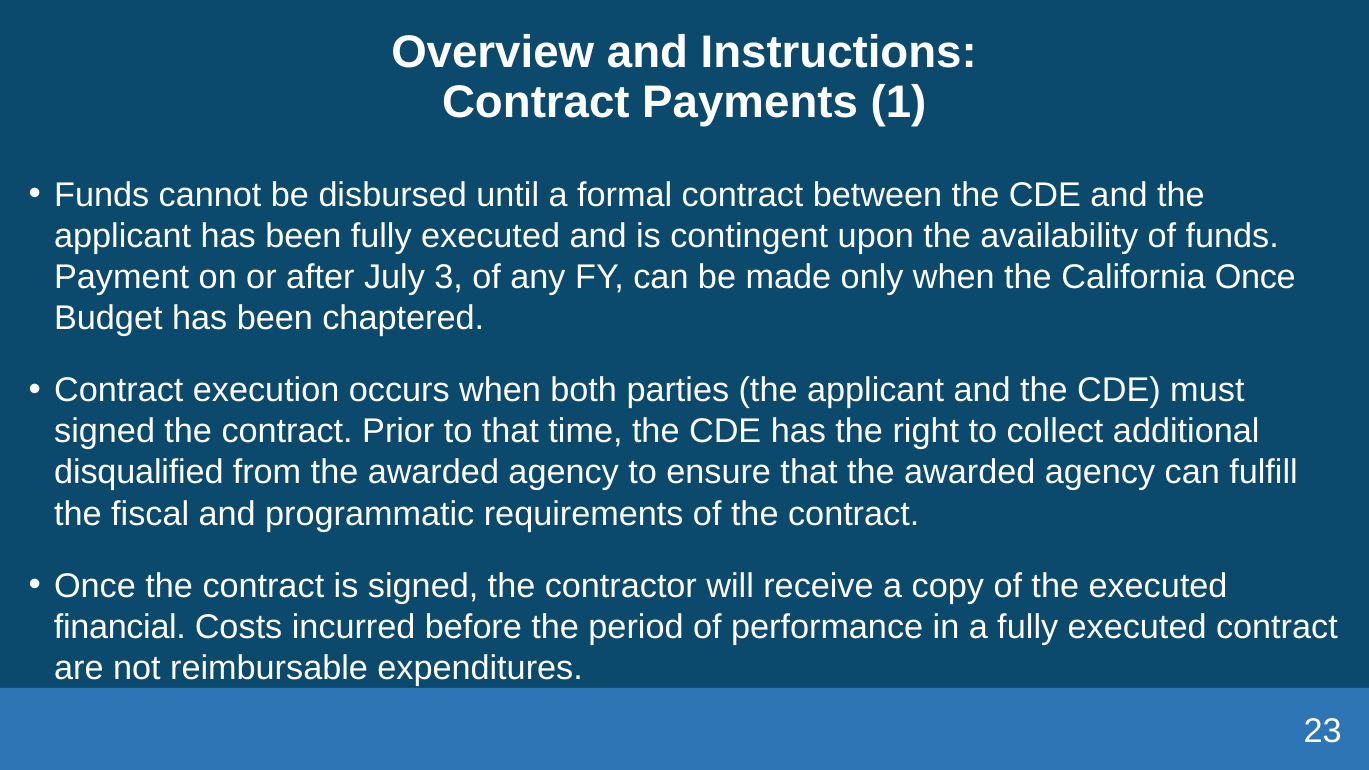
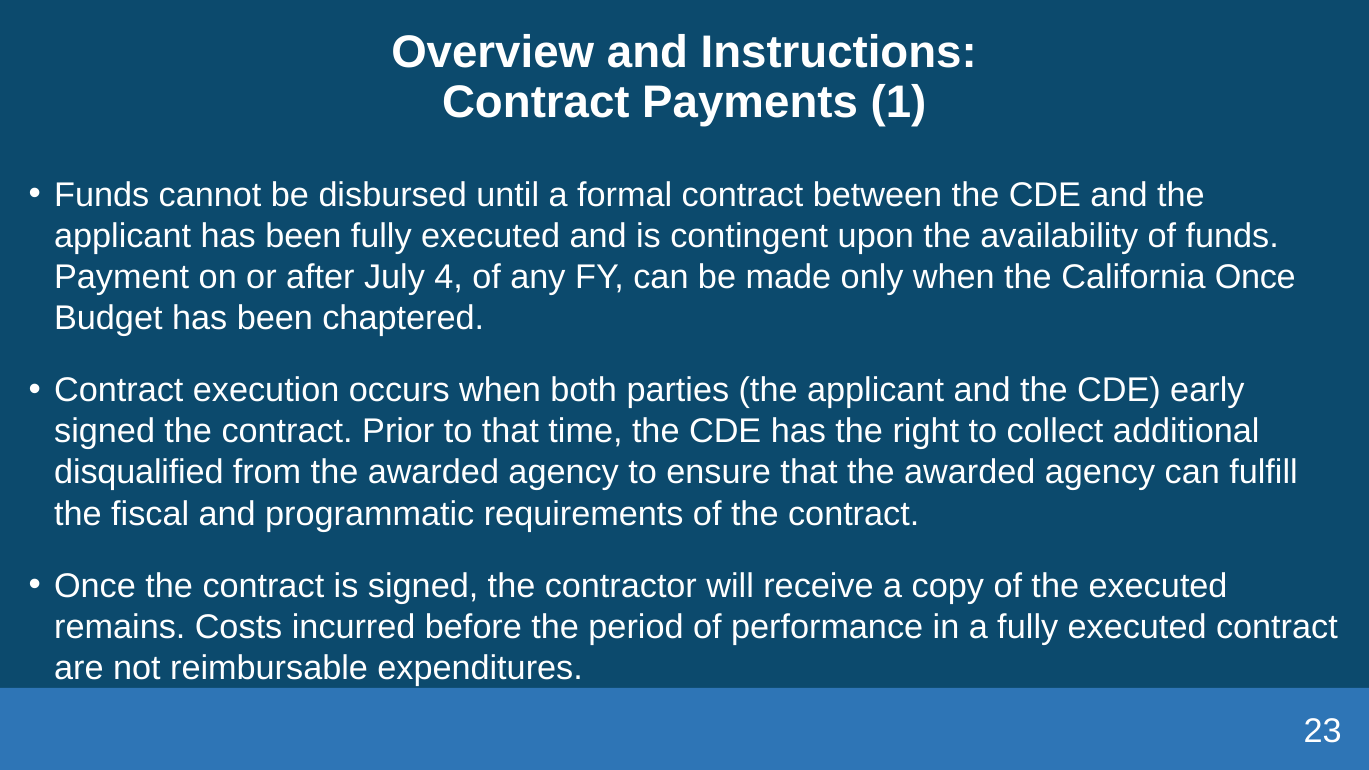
3: 3 -> 4
must: must -> early
financial: financial -> remains
